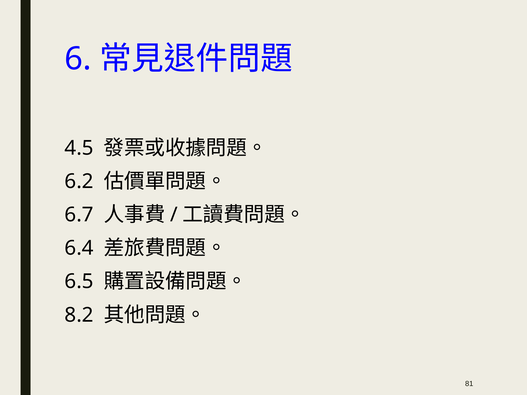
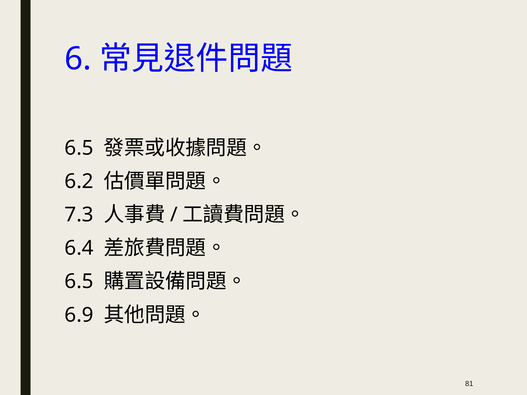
4.5 at (79, 148): 4.5 -> 6.5
6.7: 6.7 -> 7.3
8.2: 8.2 -> 6.9
